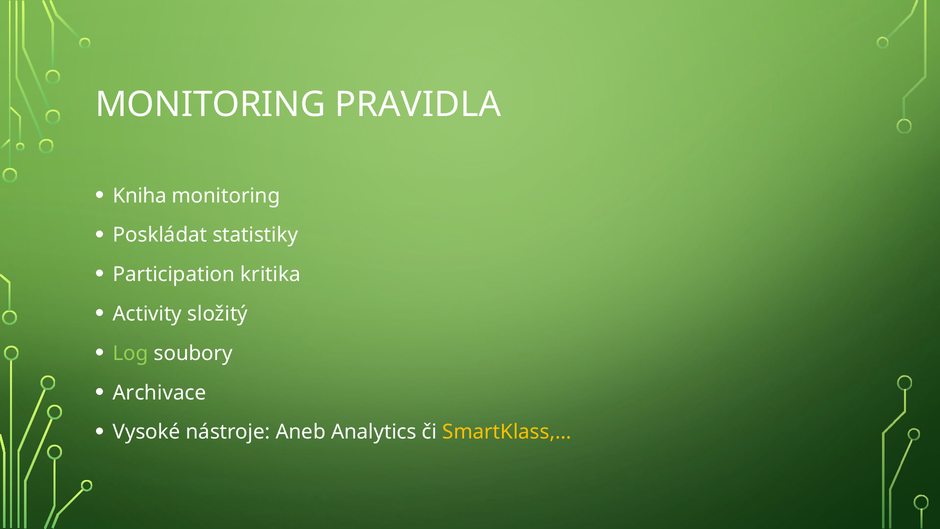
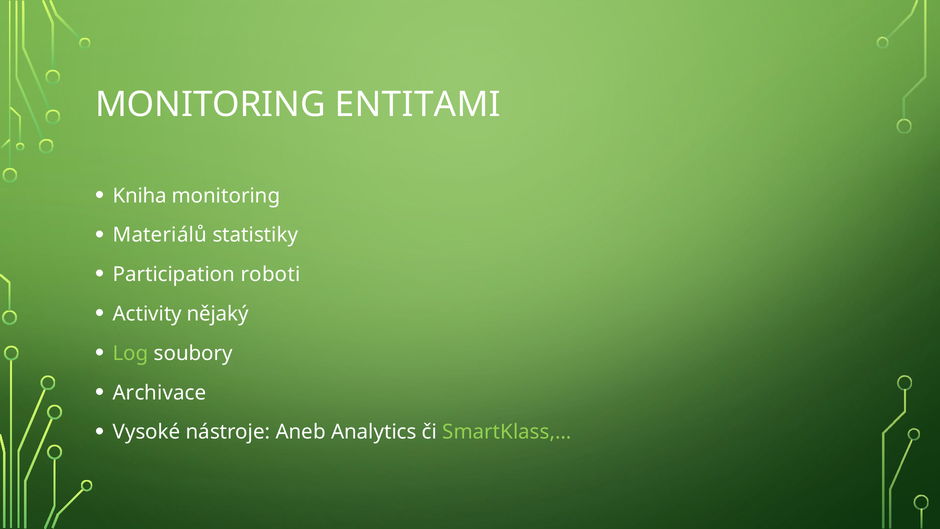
PRAVIDLA: PRAVIDLA -> ENTITAMI
Poskládat: Poskládat -> Materiálů
kritika: kritika -> roboti
složitý: složitý -> nějaký
SmartKlass,… colour: yellow -> light green
